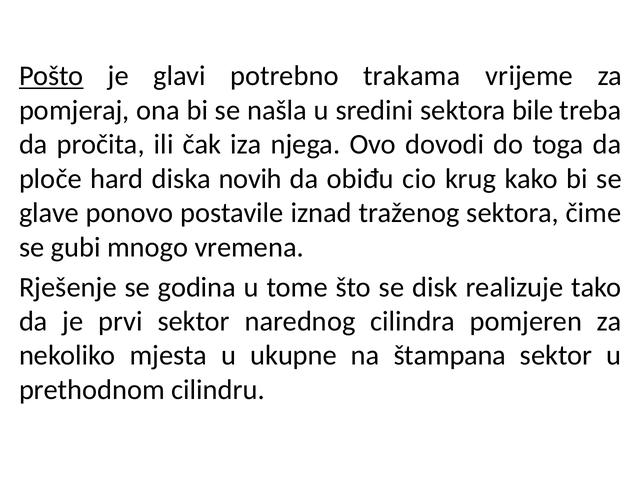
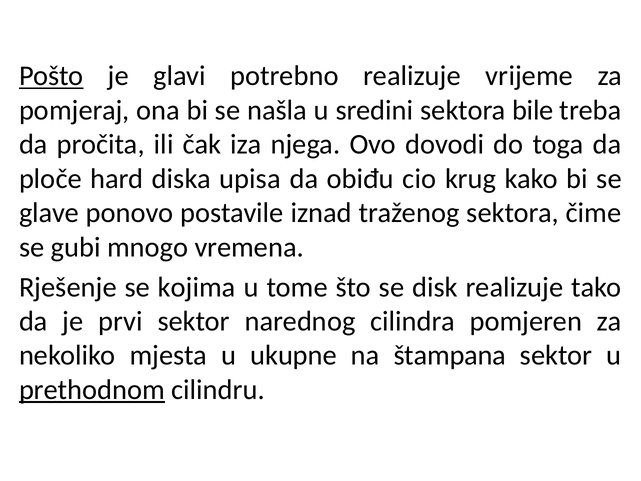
potrebno trakama: trakama -> realizuje
novih: novih -> upisa
godina: godina -> kojima
prethodnom underline: none -> present
